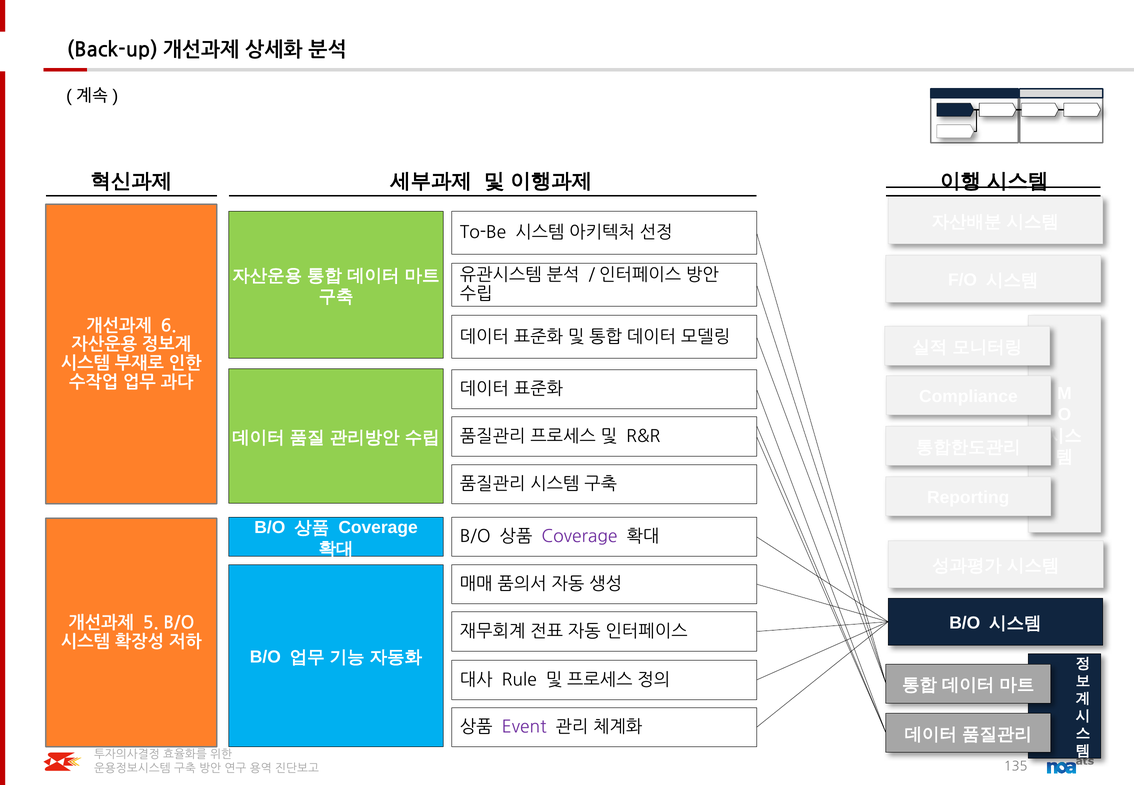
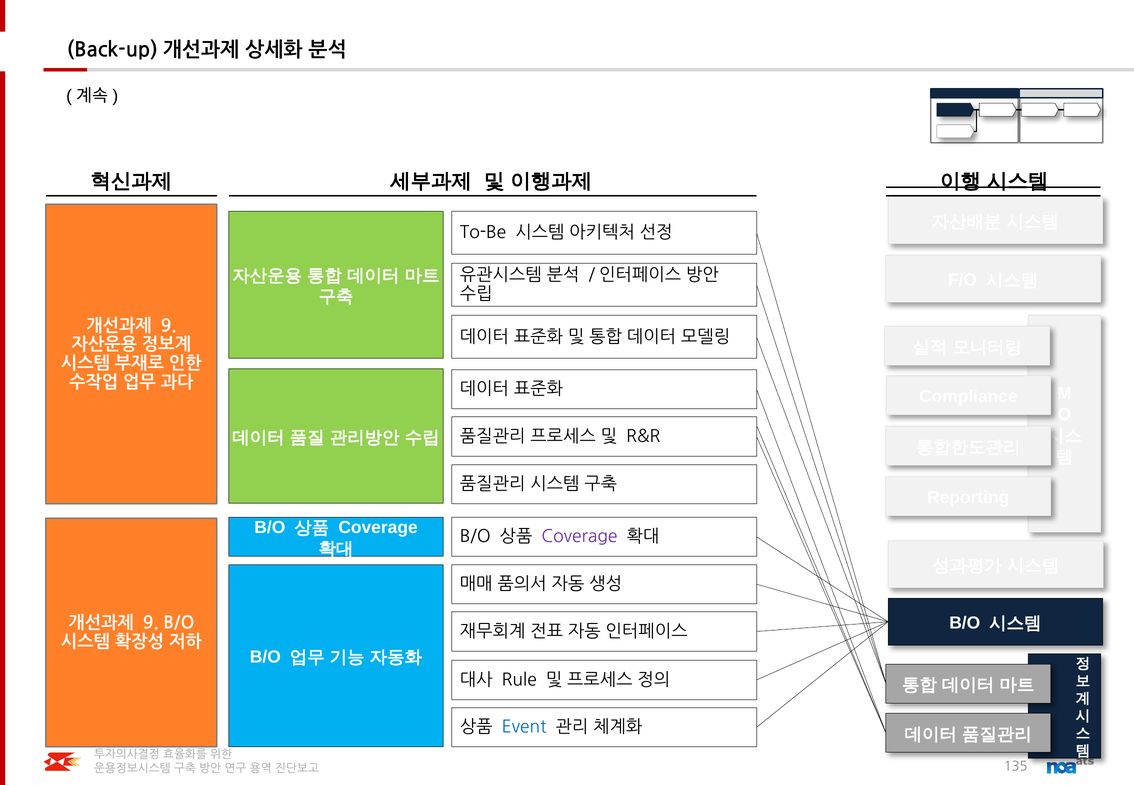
6 at (169, 326): 6 -> 9
5 at (151, 623): 5 -> 9
Event colour: purple -> blue
